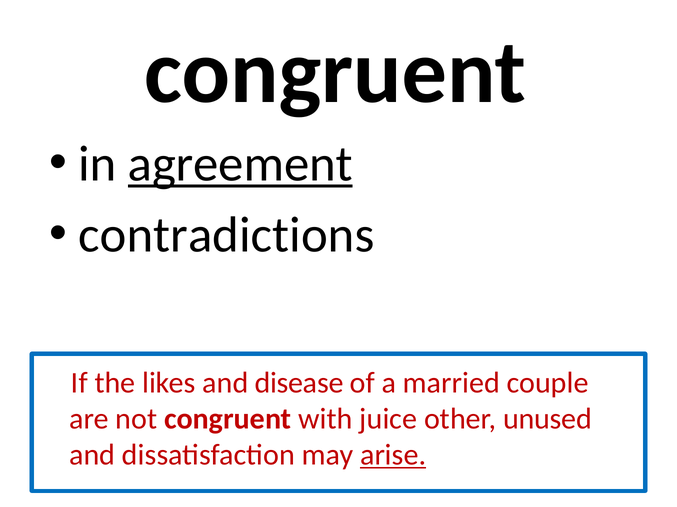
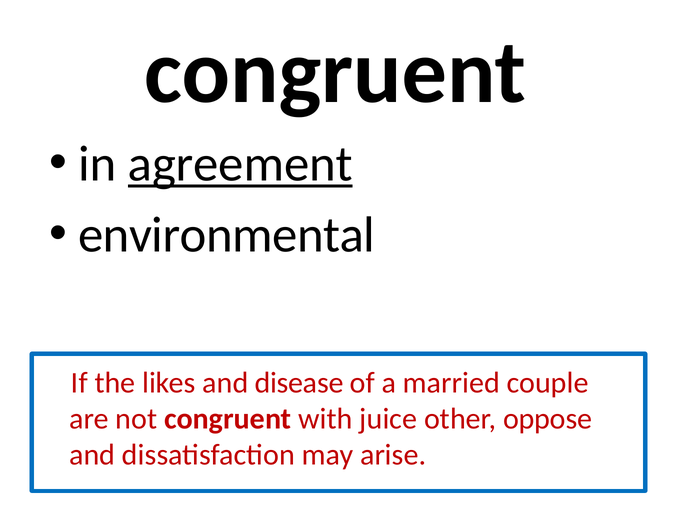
contradictions: contradictions -> environmental
unused: unused -> oppose
arise underline: present -> none
